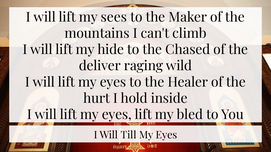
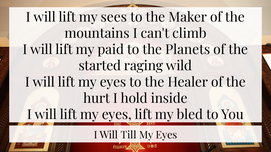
hide: hide -> paid
Chased: Chased -> Planets
deliver: deliver -> started
